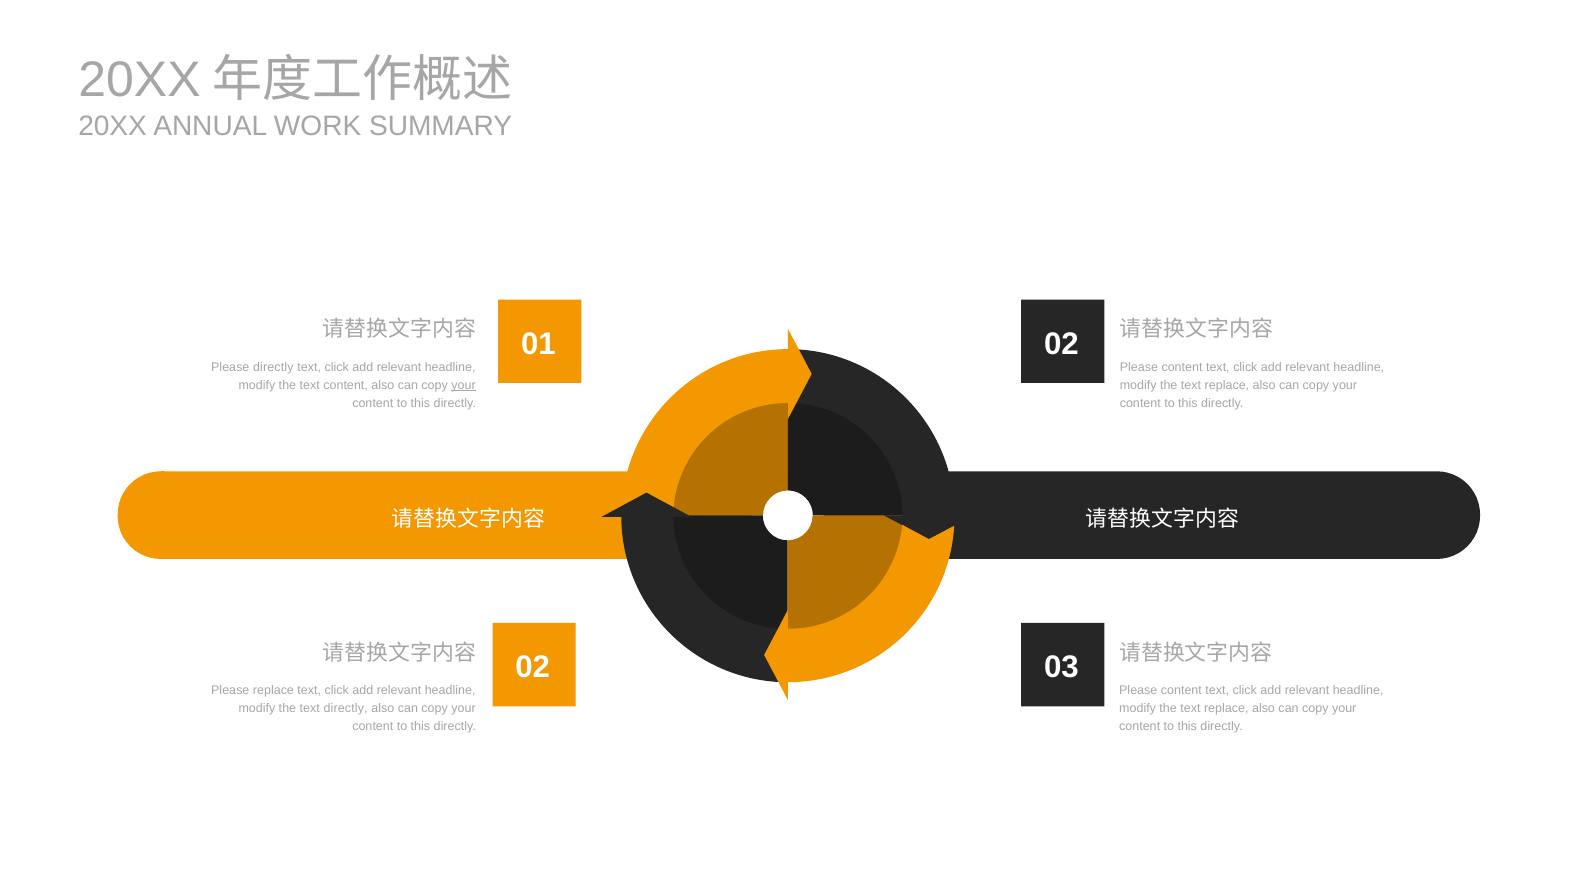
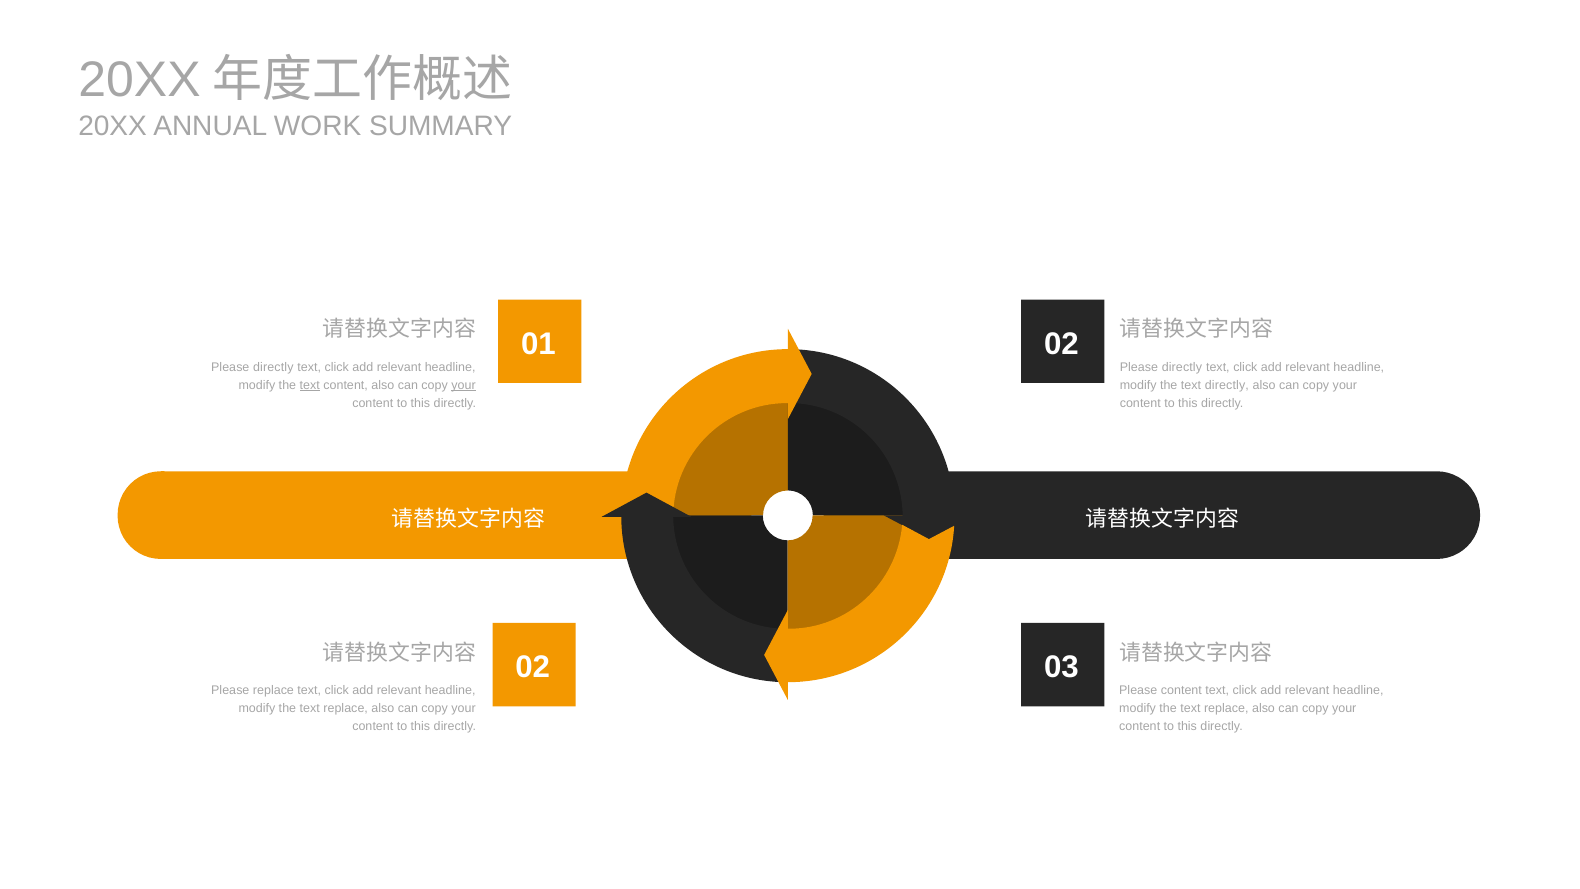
content at (1182, 367): content -> directly
text at (310, 385) underline: none -> present
replace at (1227, 385): replace -> directly
directly at (346, 708): directly -> replace
